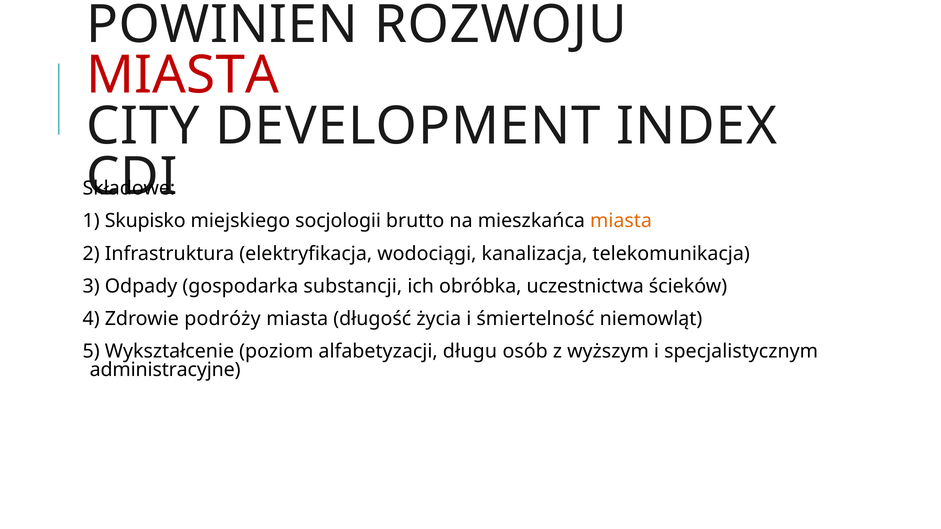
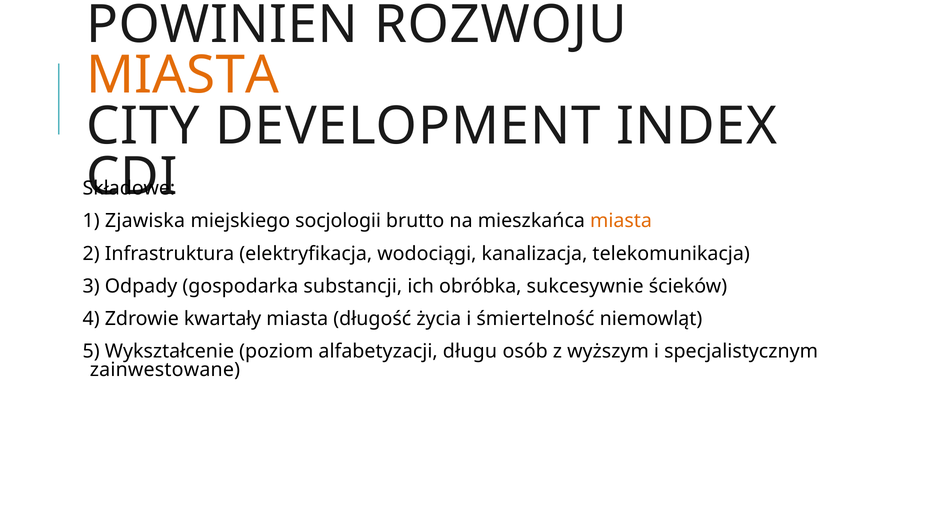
MIASTA at (183, 75) colour: red -> orange
Skupisko: Skupisko -> Zjawiska
uczestnictwa: uczestnictwa -> sukcesywnie
podróży: podróży -> kwartały
administracyjne: administracyjne -> zainwestowane
